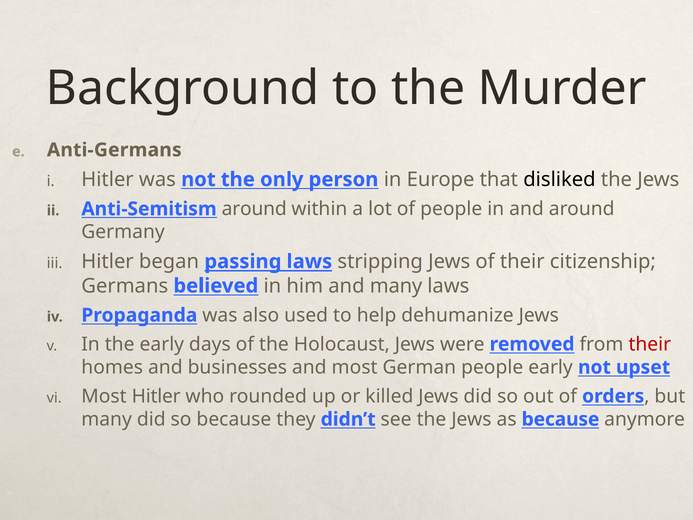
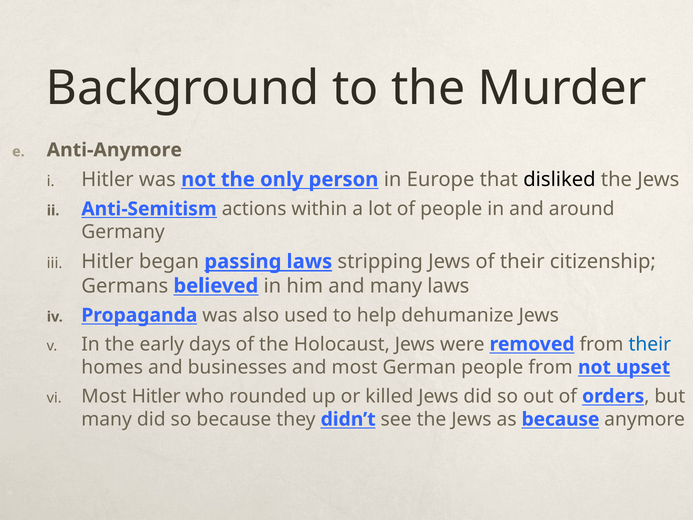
Anti-Germans: Anti-Germans -> Anti-Anymore
Anti-Semitism around: around -> actions
their at (650, 344) colour: red -> blue
people early: early -> from
